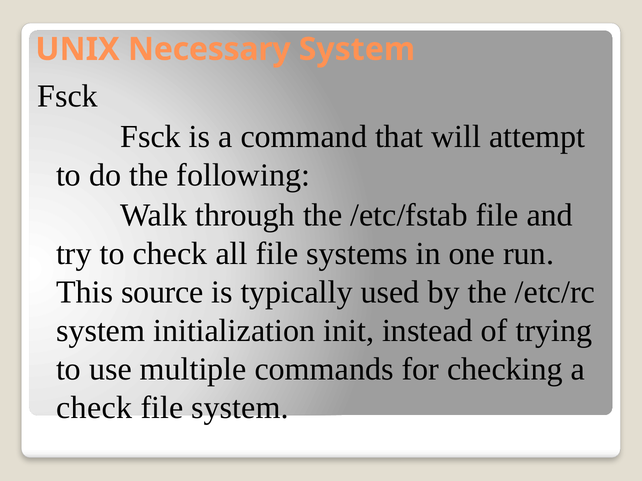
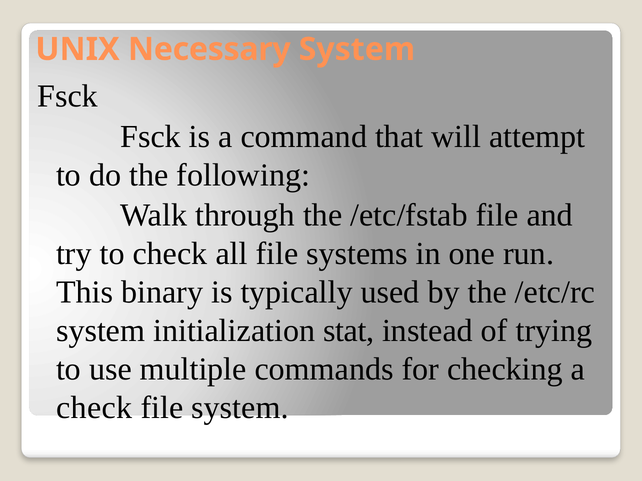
source: source -> binary
init: init -> stat
